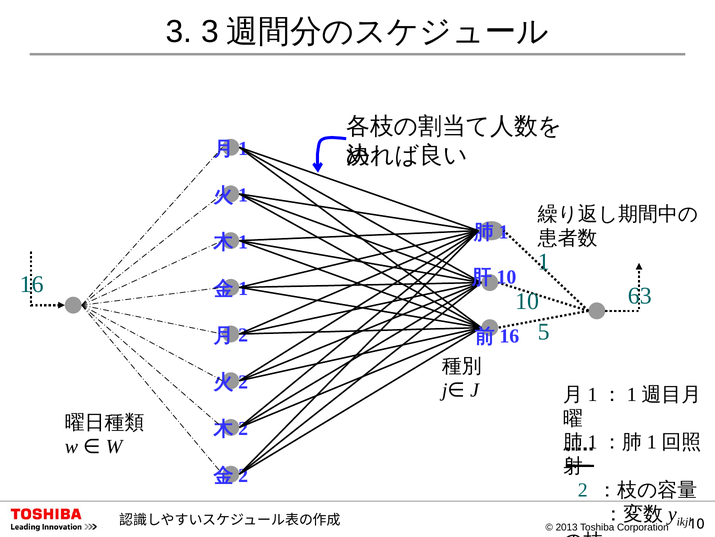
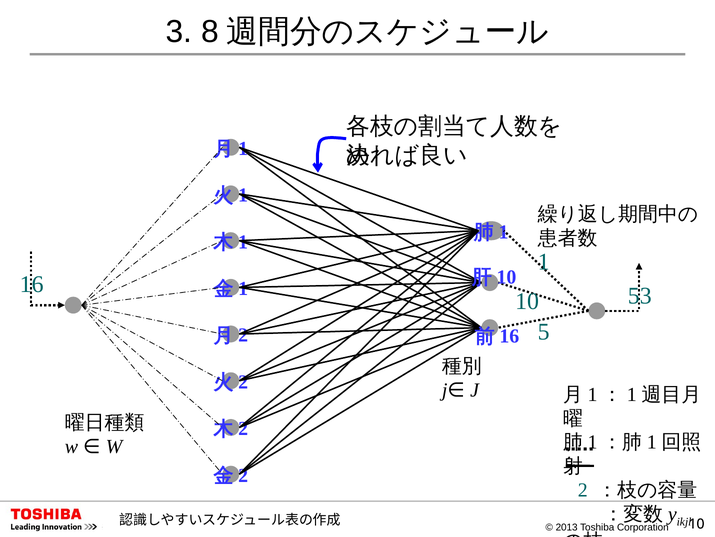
3 3: 3 -> 8
63: 63 -> 53
